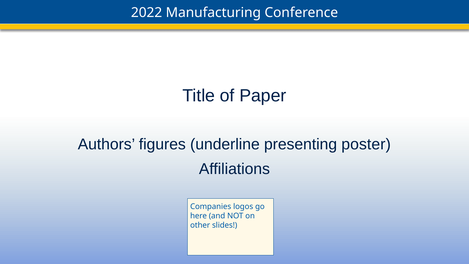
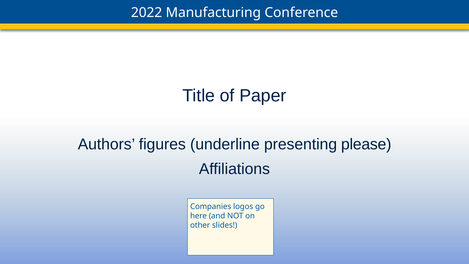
poster: poster -> please
